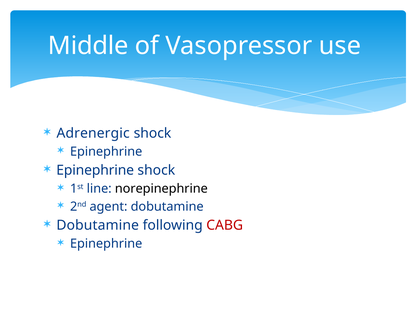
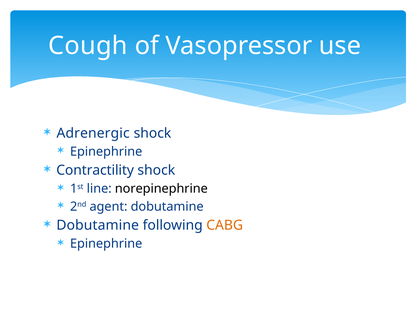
Middle: Middle -> Cough
Epinephrine at (95, 170): Epinephrine -> Contractility
CABG colour: red -> orange
